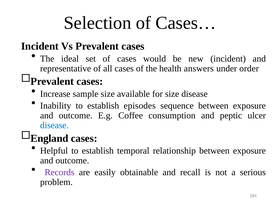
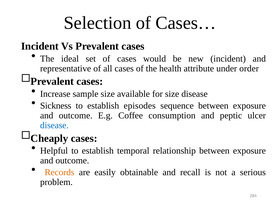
answers: answers -> attribute
Inability: Inability -> Sickness
England: England -> Cheaply
Records colour: purple -> orange
